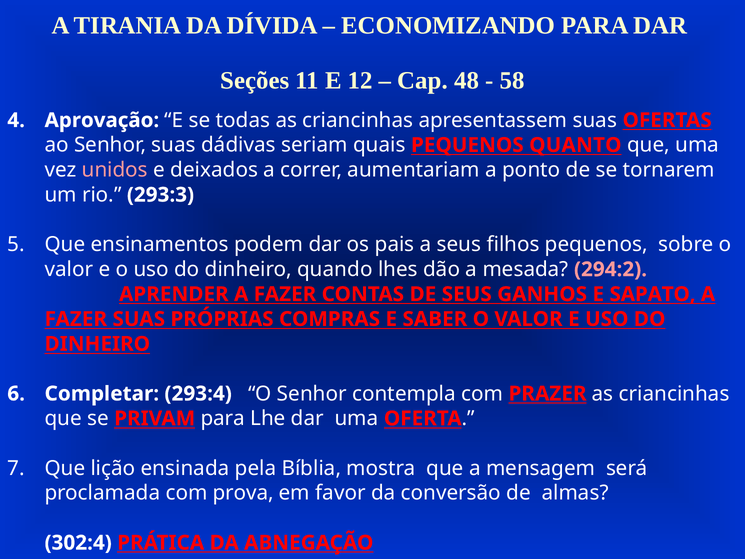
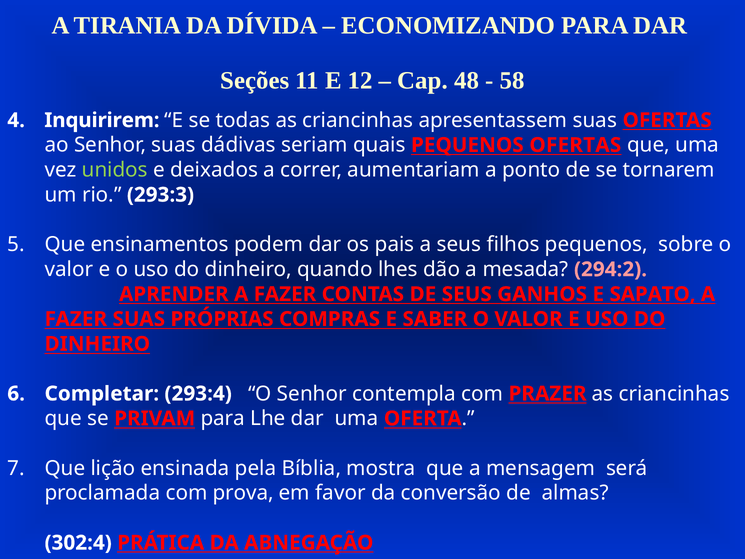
Aprovação: Aprovação -> Inquirirem
PEQUENOS QUANTO: QUANTO -> OFERTAS
unidos colour: pink -> light green
